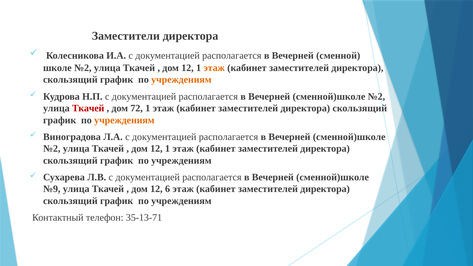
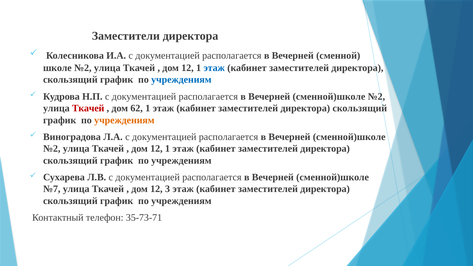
этаж at (214, 68) colour: orange -> blue
учреждениям at (181, 80) colour: orange -> blue
72: 72 -> 62
№9: №9 -> №7
6: 6 -> 3
35-13-71: 35-13-71 -> 35-73-71
